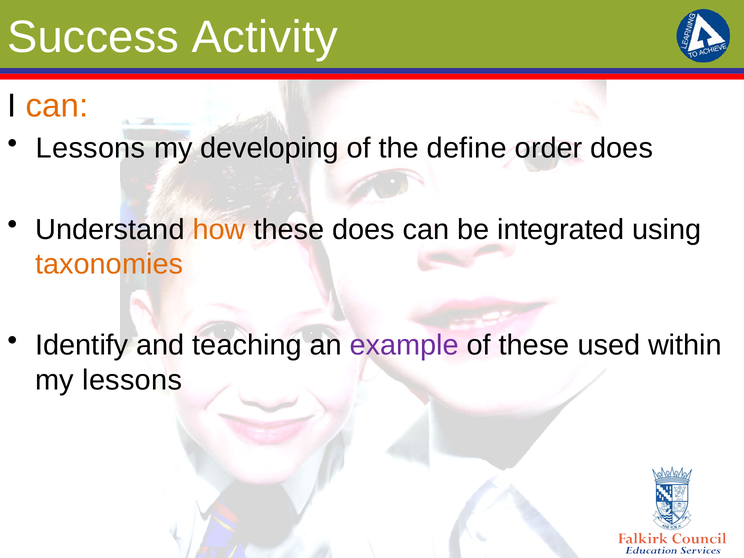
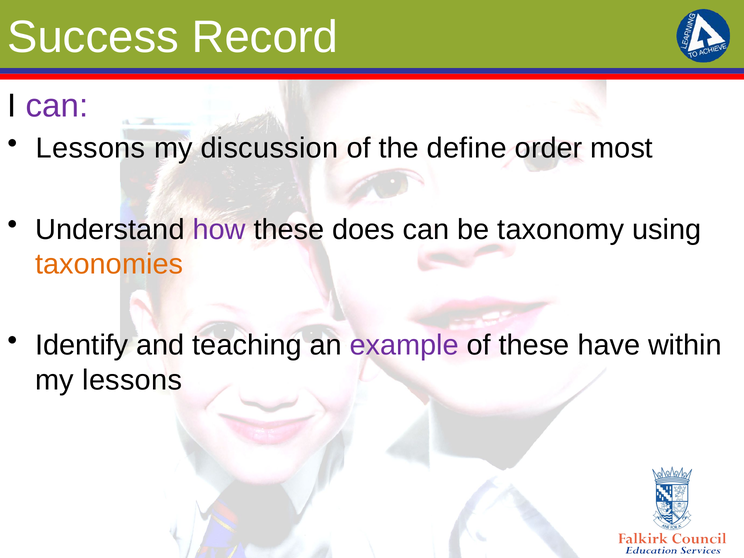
Activity: Activity -> Record
can at (57, 106) colour: orange -> purple
developing: developing -> discussion
order does: does -> most
how colour: orange -> purple
integrated: integrated -> taxonomy
used: used -> have
